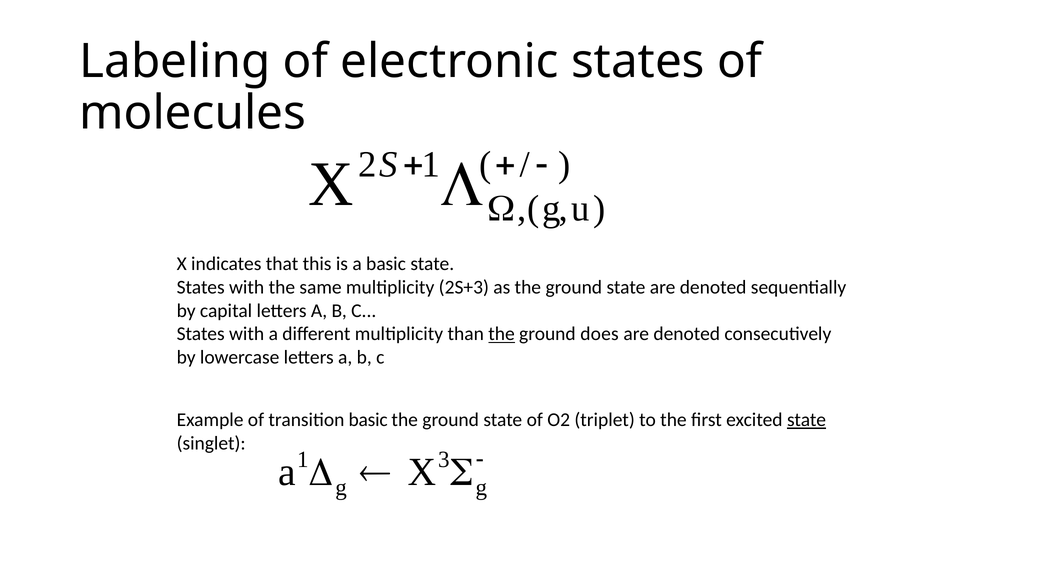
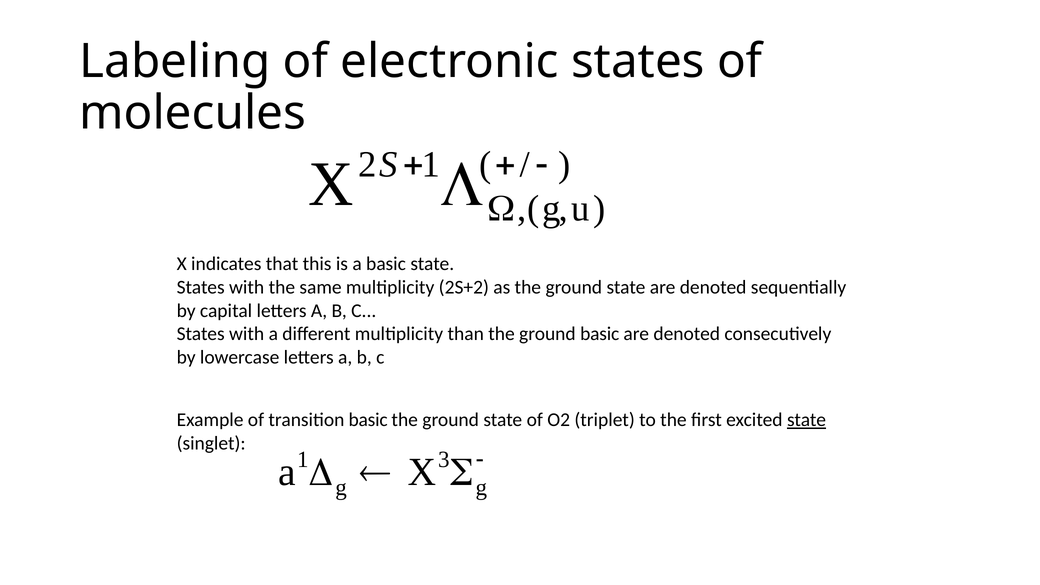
2S+3: 2S+3 -> 2S+2
the at (502, 334) underline: present -> none
ground does: does -> basic
